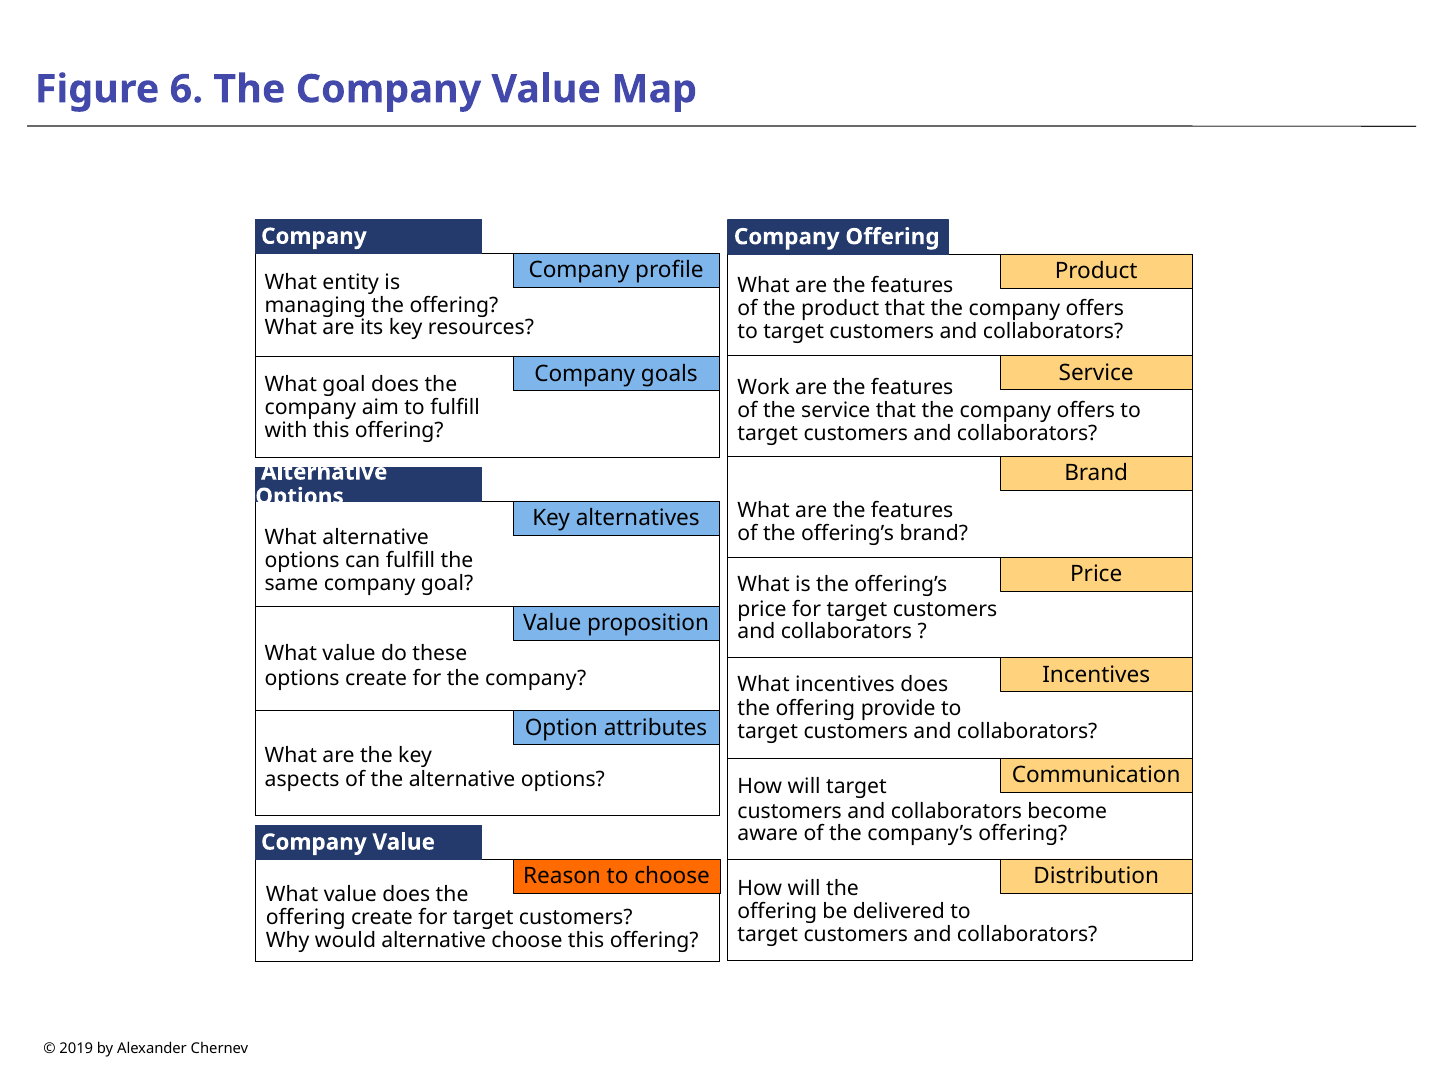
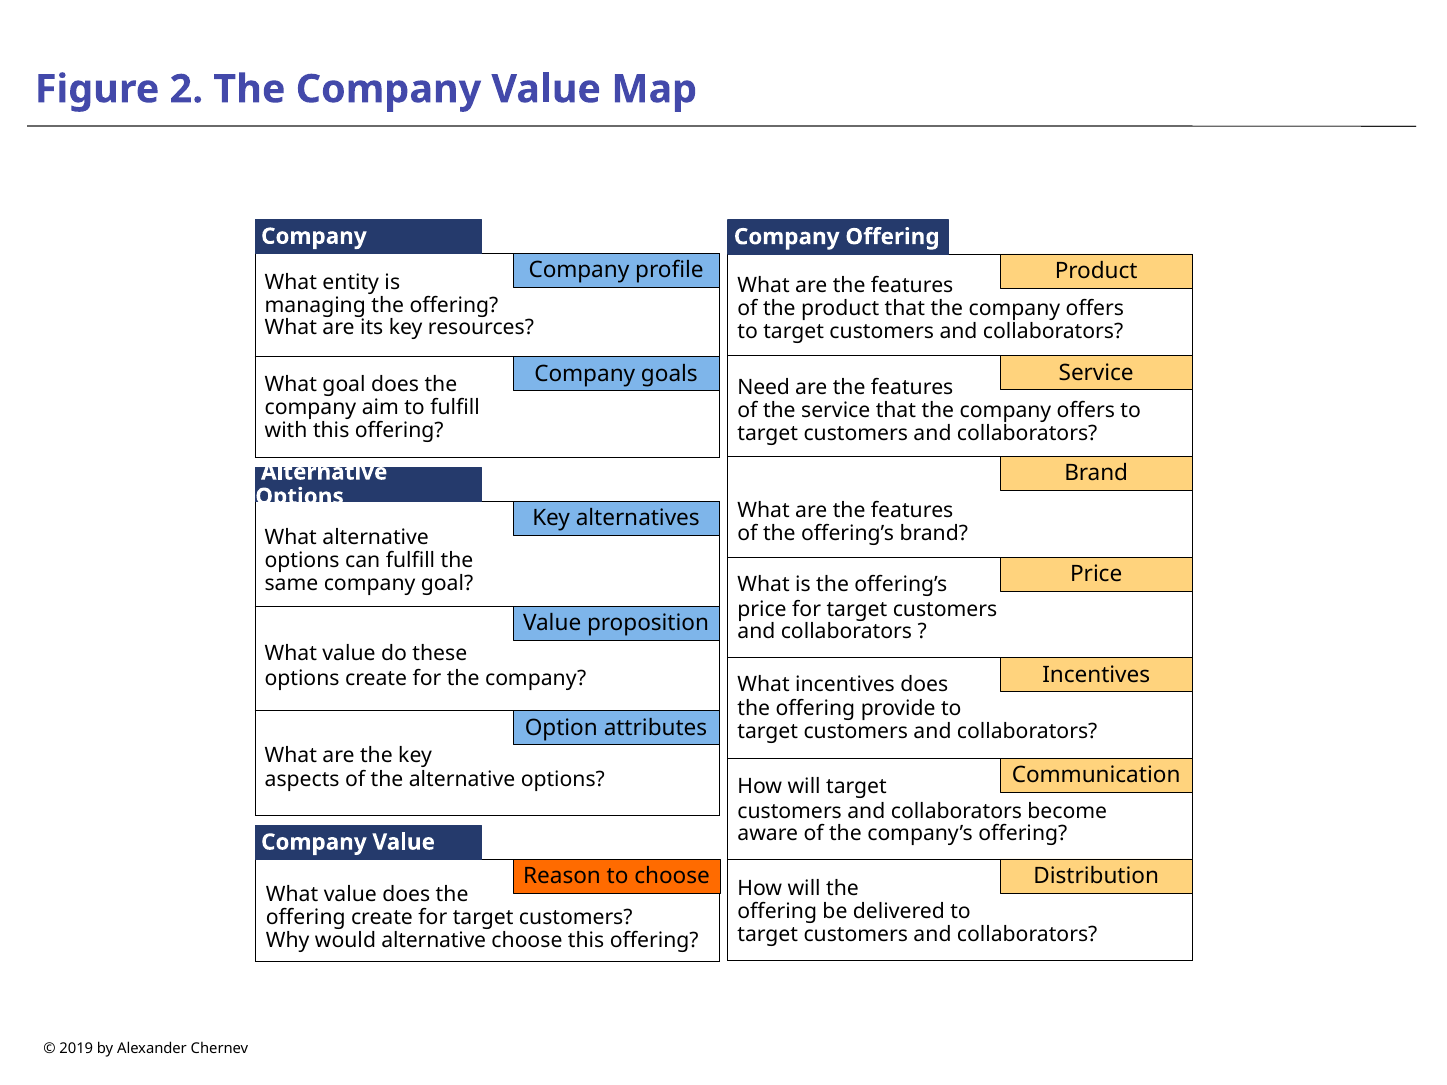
6: 6 -> 2
Work: Work -> Need
